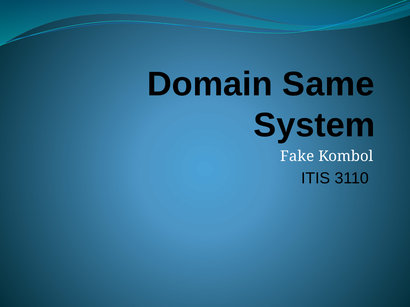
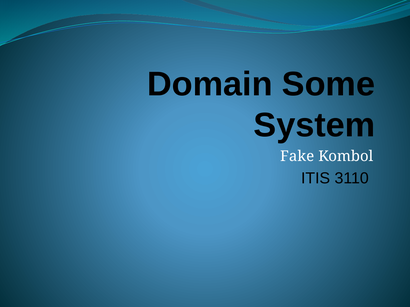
Same: Same -> Some
